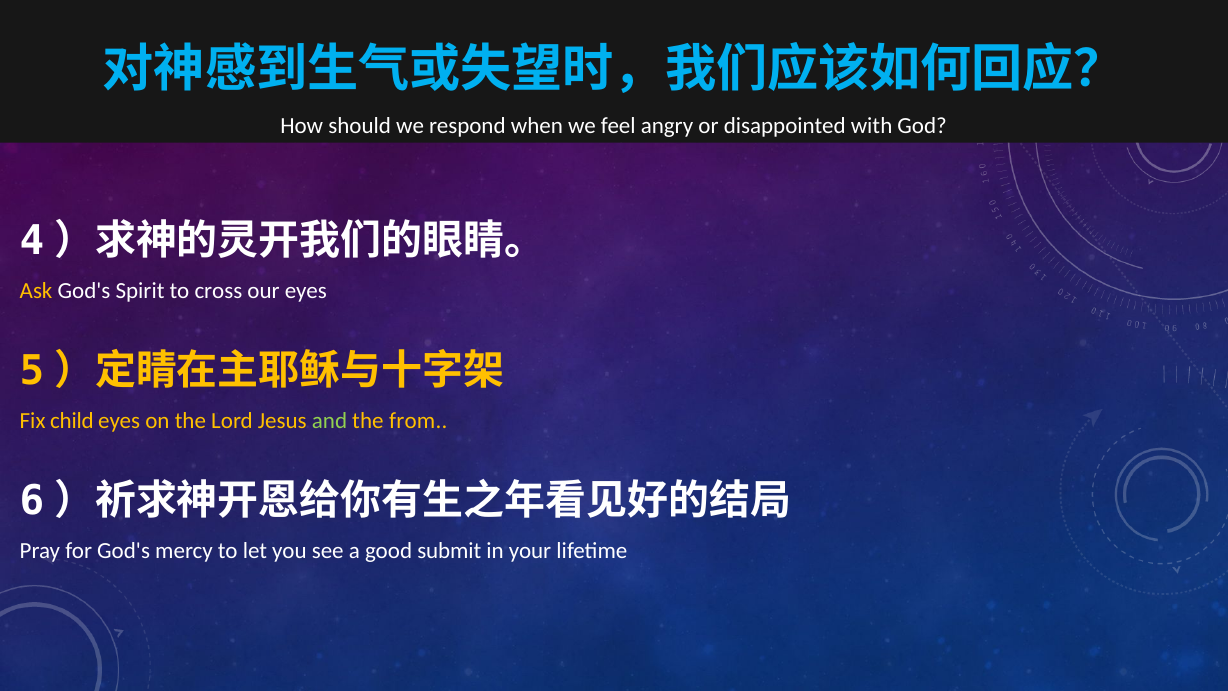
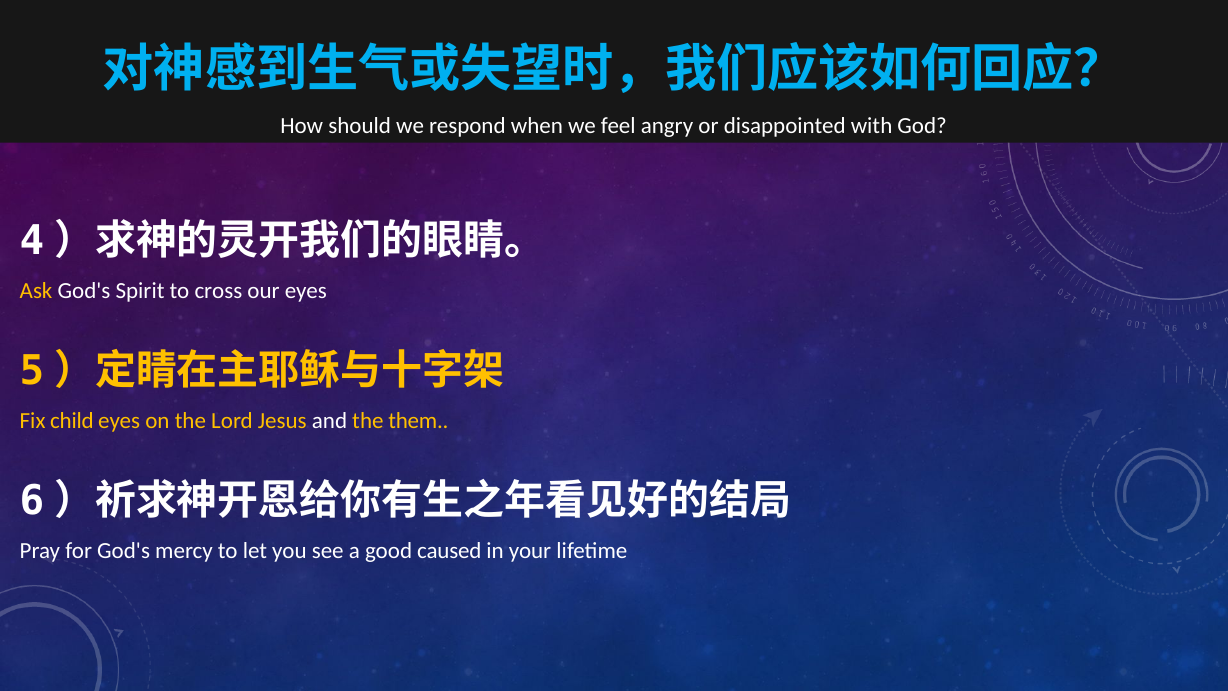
and colour: light green -> white
from: from -> them
submit: submit -> caused
